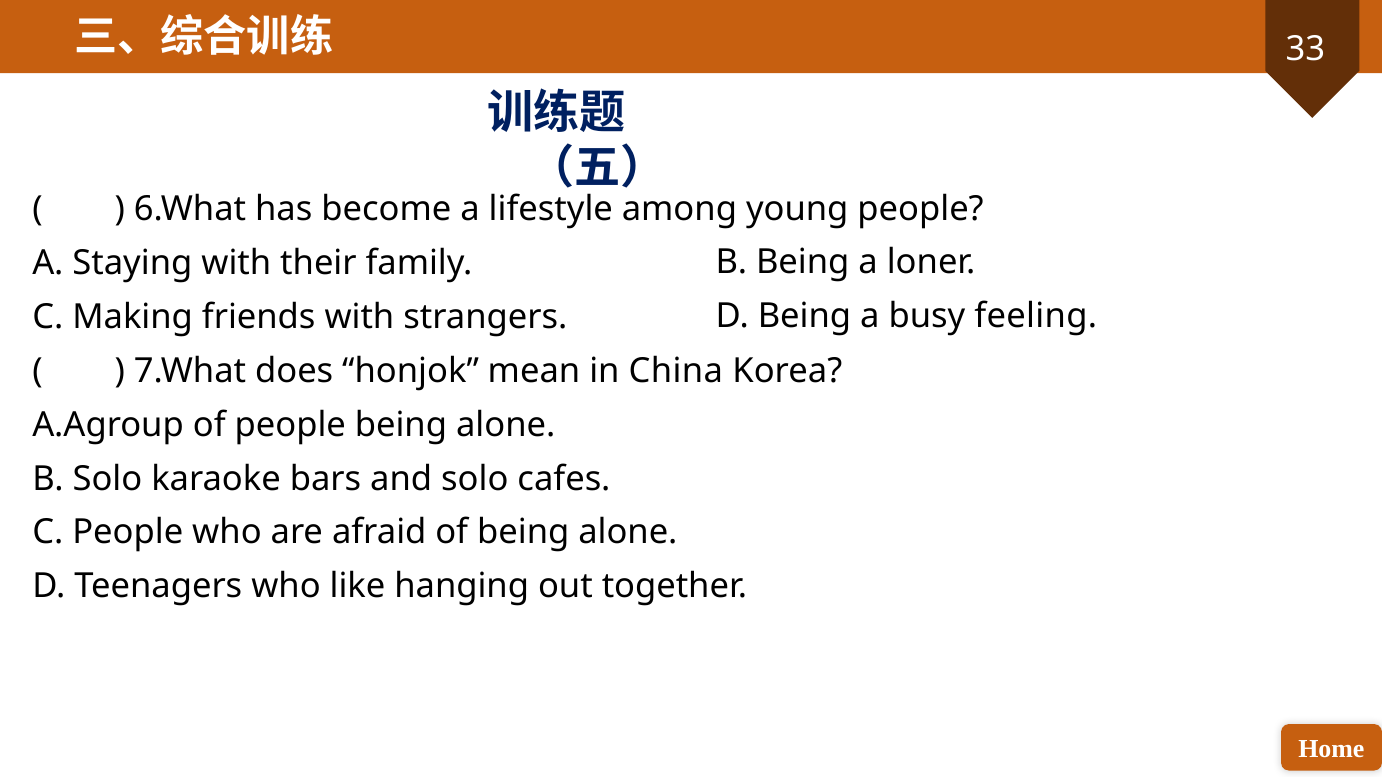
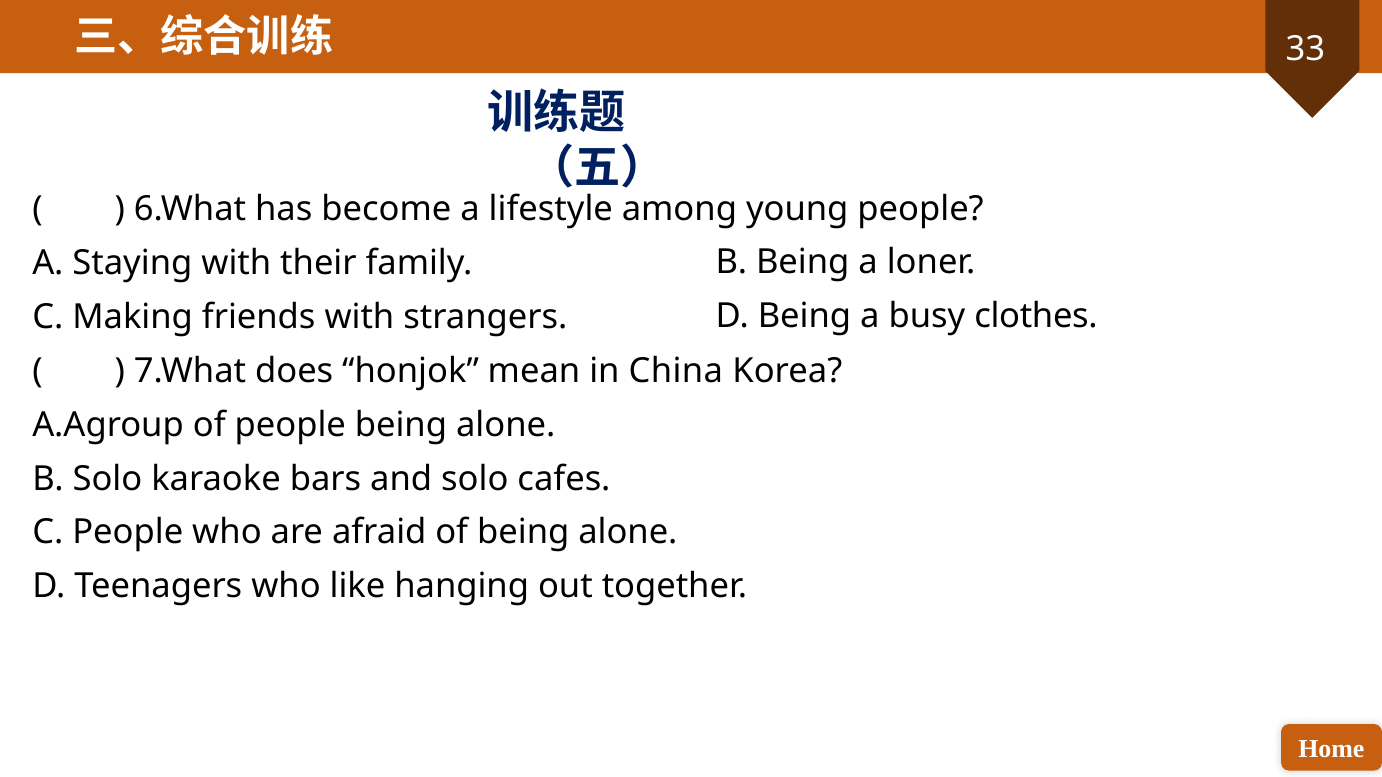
feeling: feeling -> clothes
